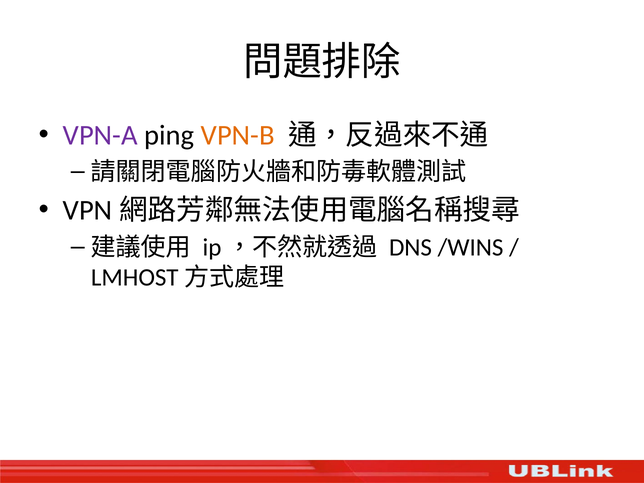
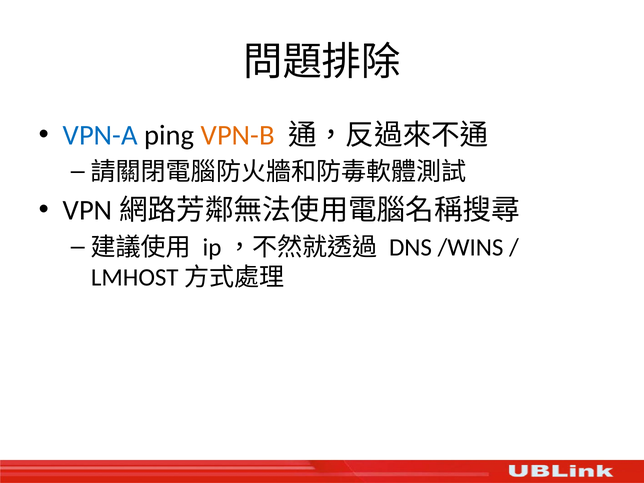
VPN-A colour: purple -> blue
